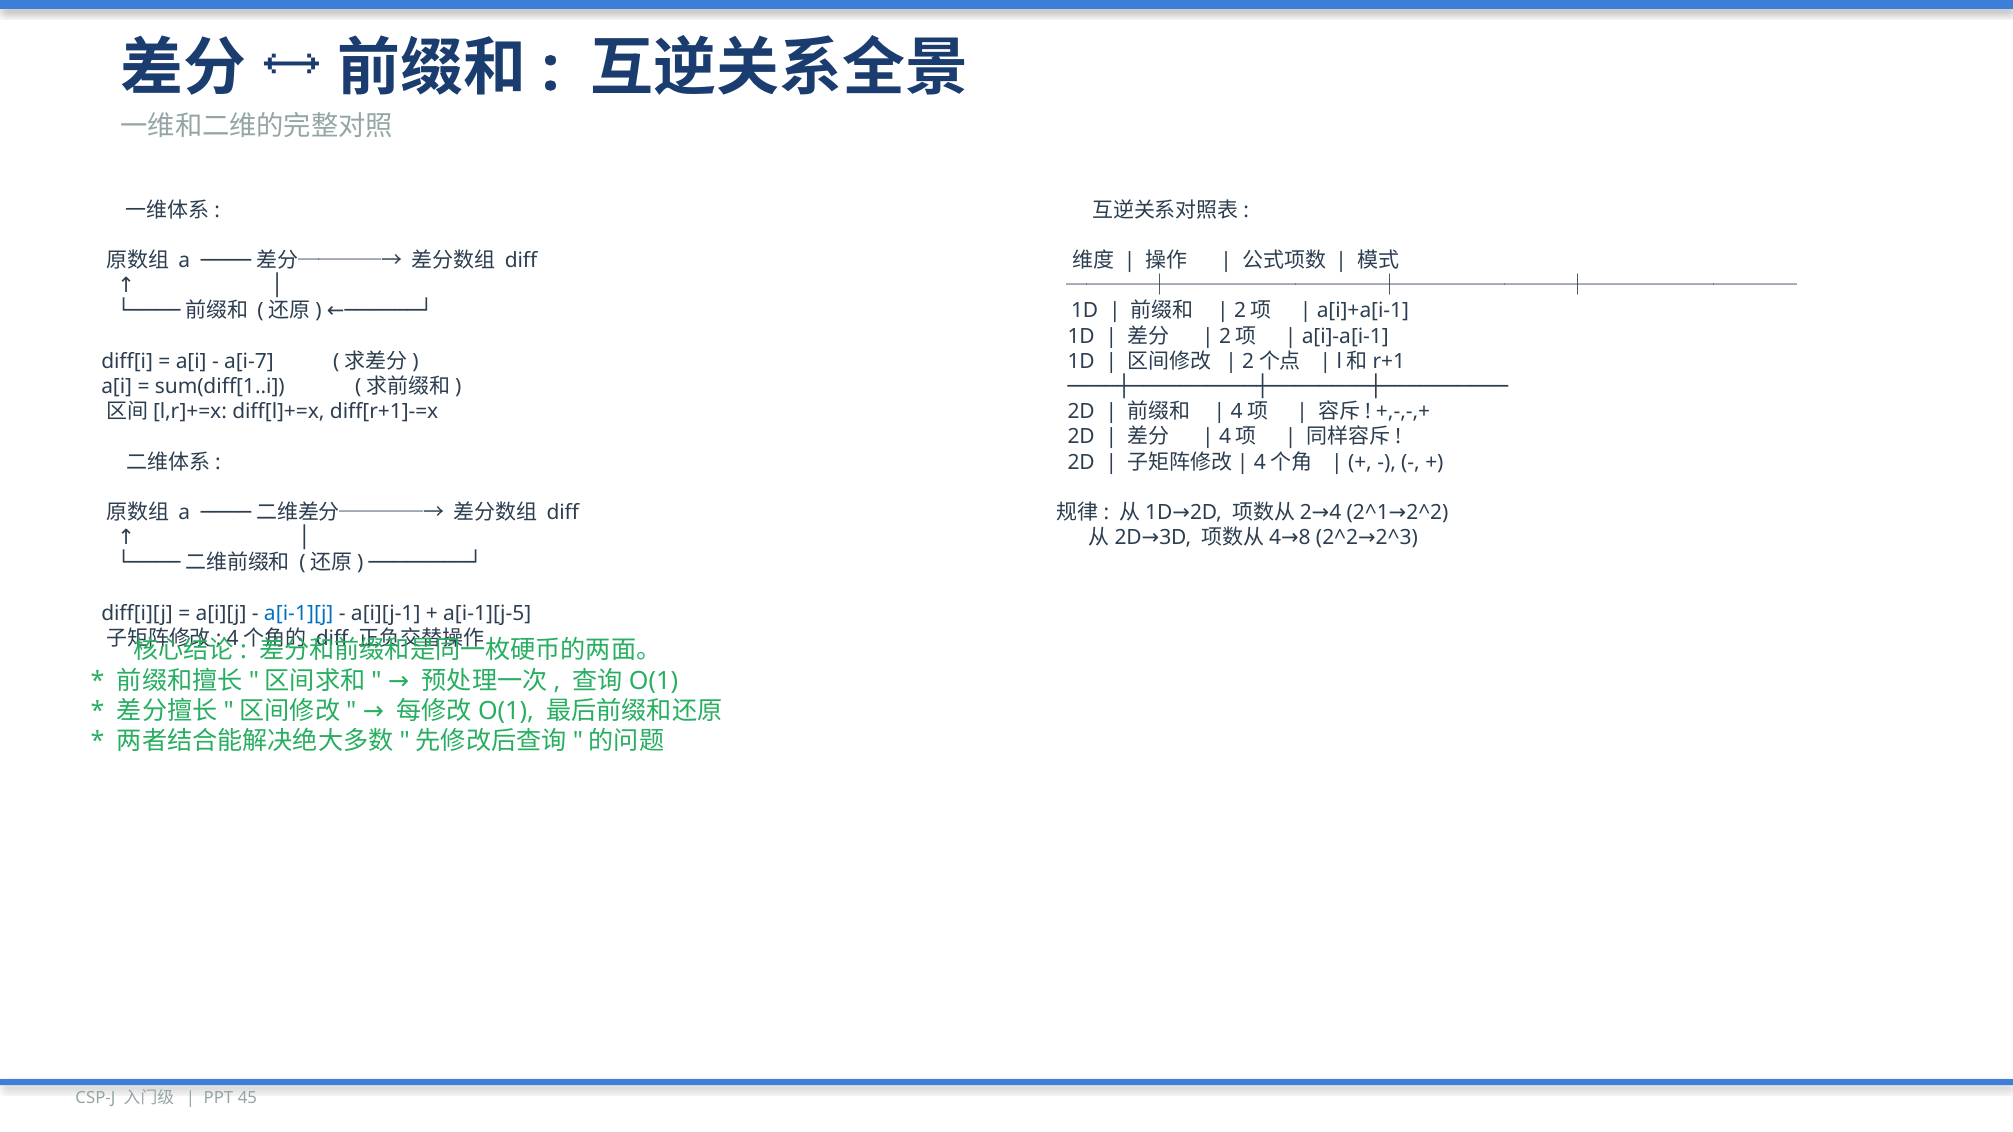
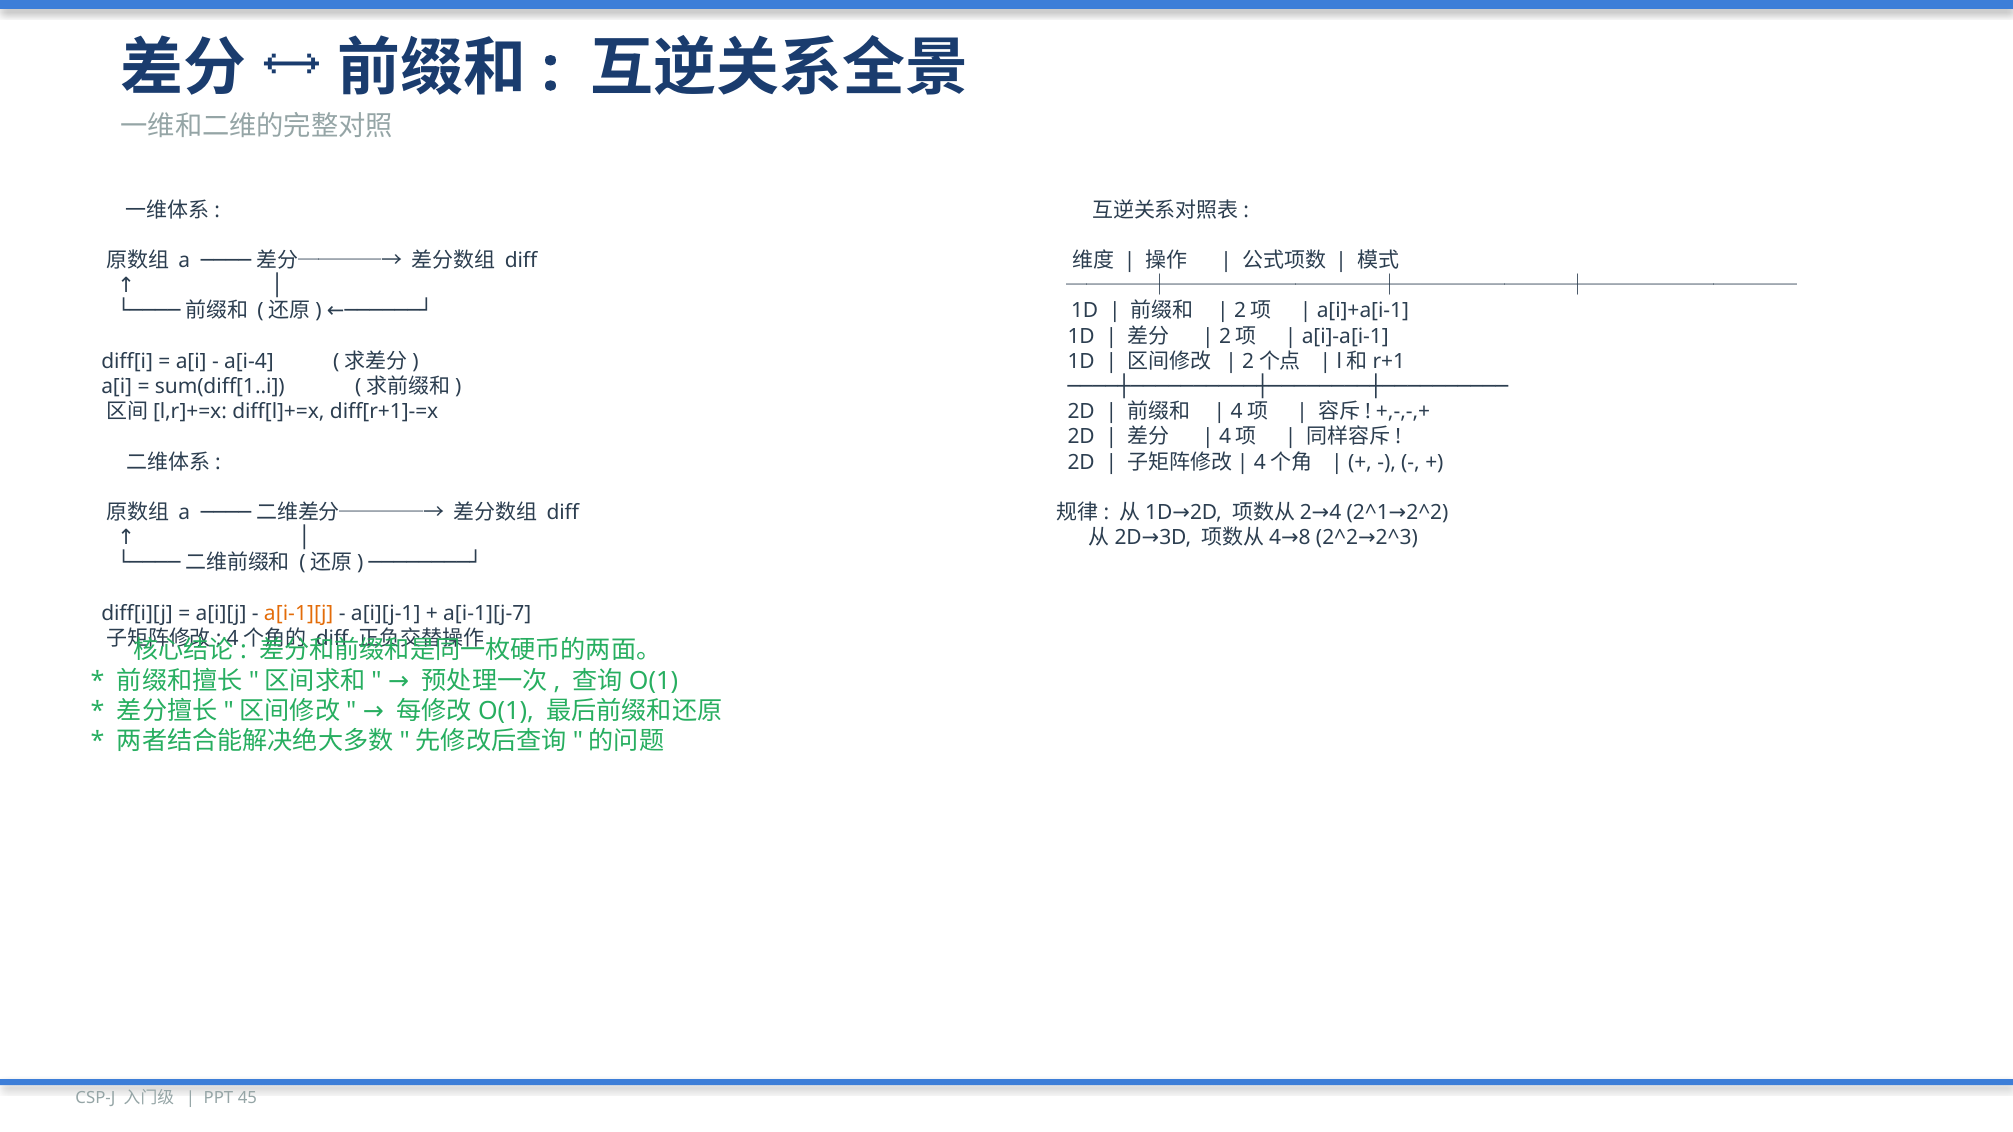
a[i-7: a[i-7 -> a[i-4
a[i-1][j colour: blue -> orange
a[i-1][j-5: a[i-1][j-5 -> a[i-1][j-7
